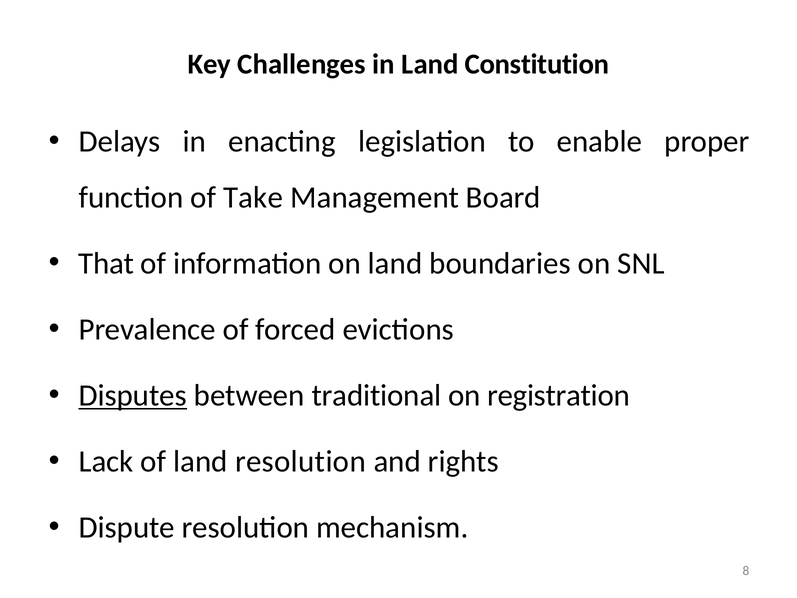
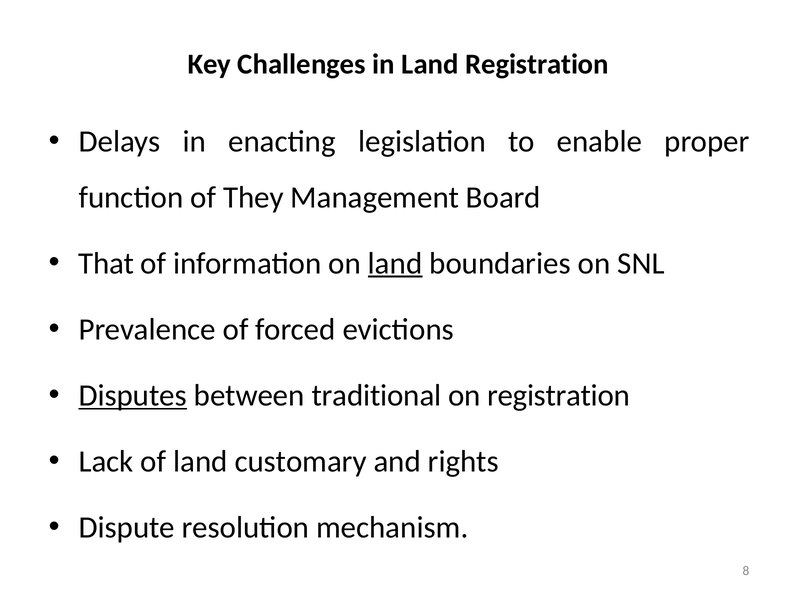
Land Constitution: Constitution -> Registration
Take: Take -> They
land at (395, 263) underline: none -> present
land resolution: resolution -> customary
